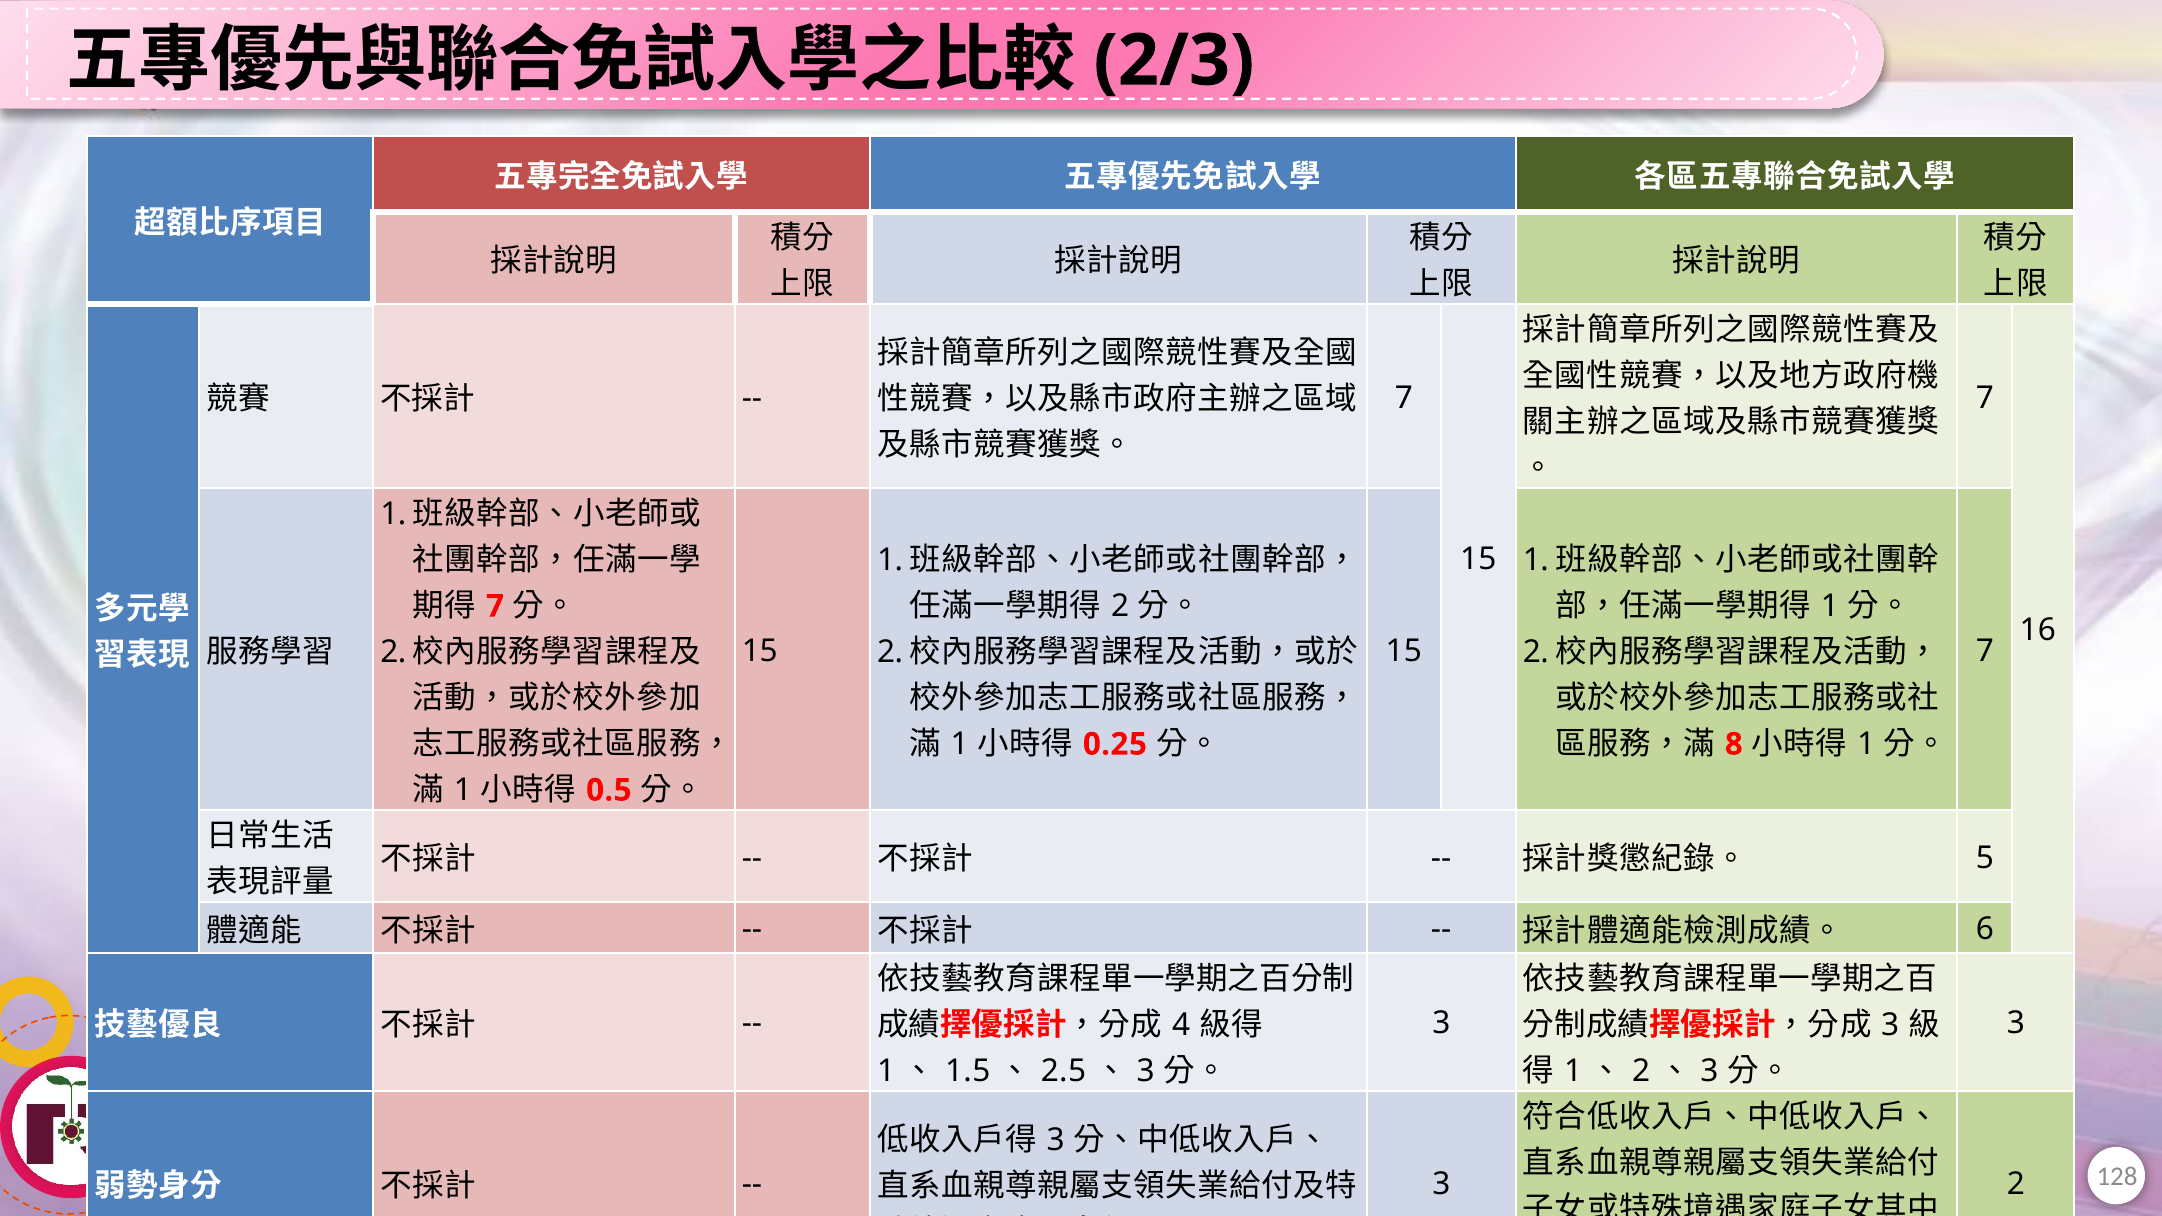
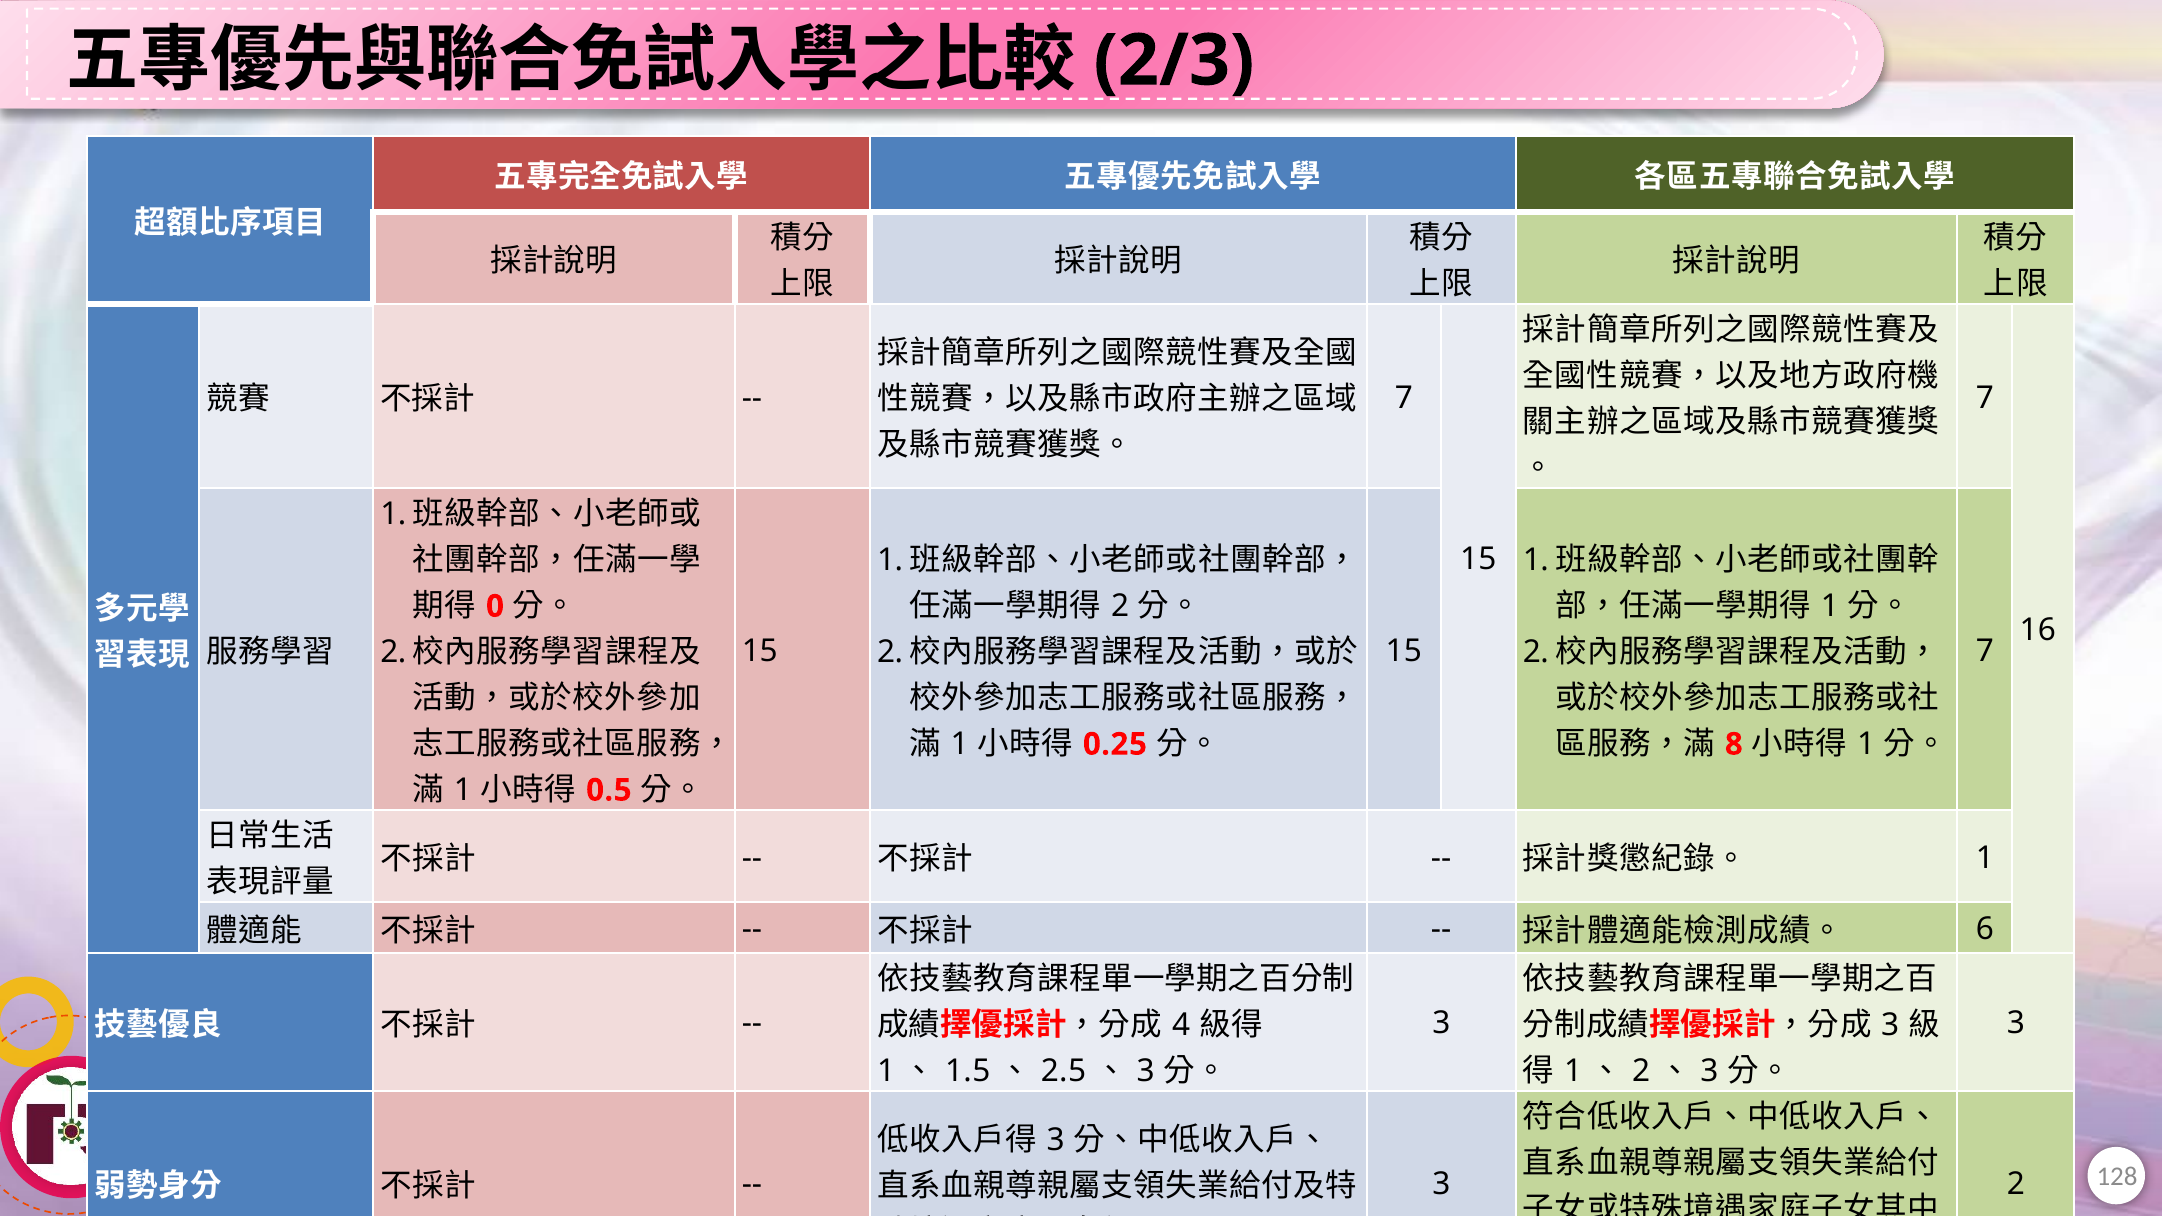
7 at (495, 606): 7 -> 0
5 at (1985, 858): 5 -> 1
